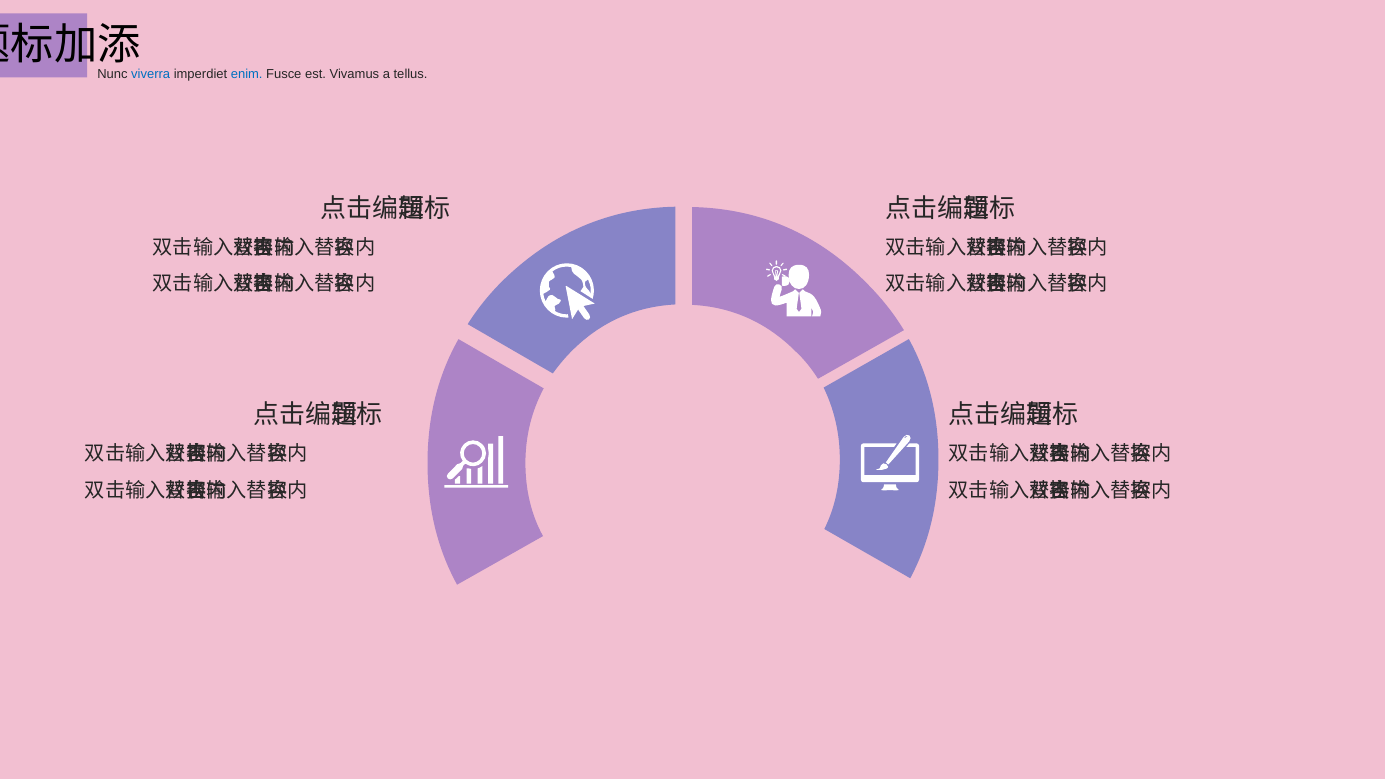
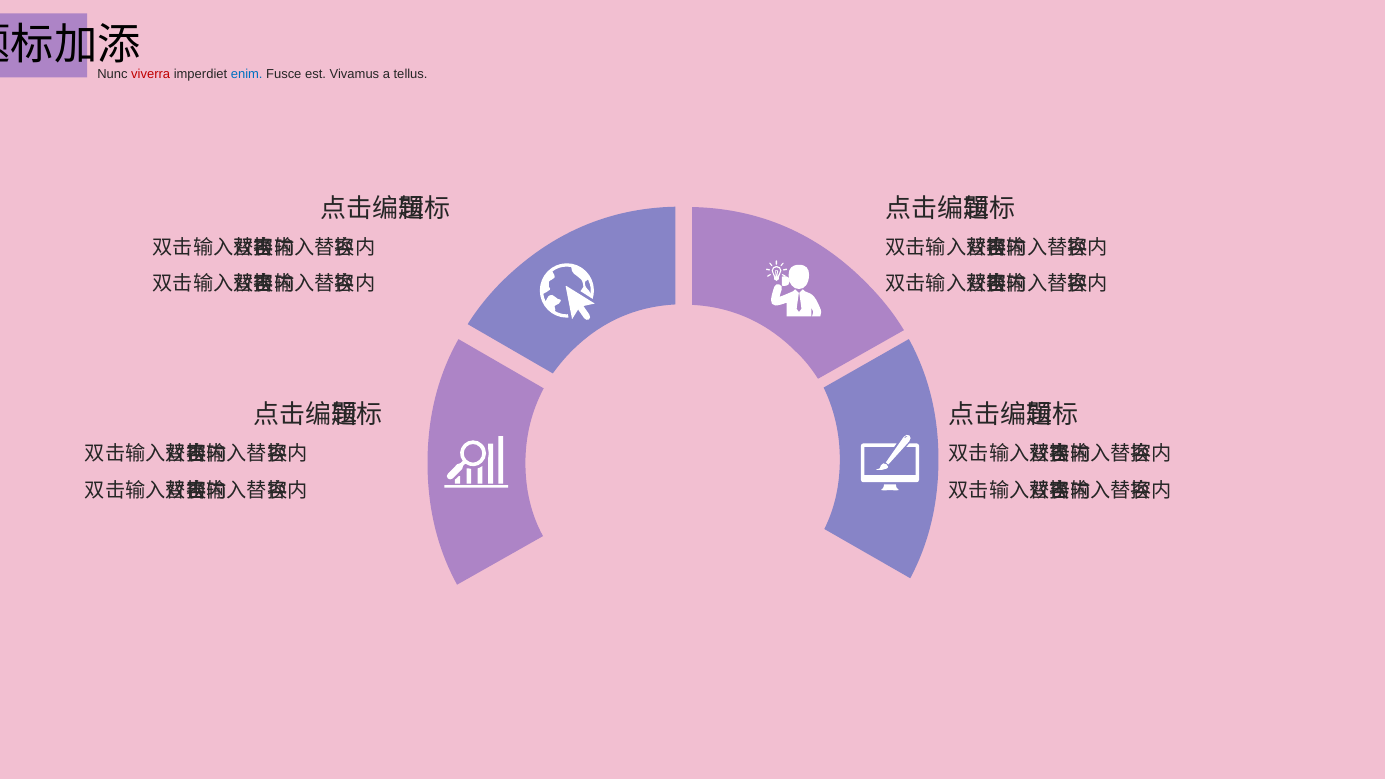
viverra colour: blue -> red
